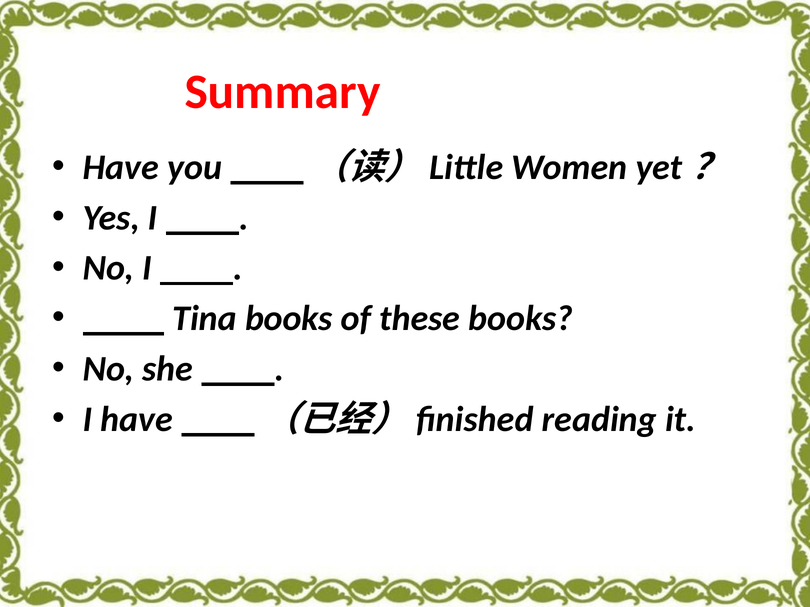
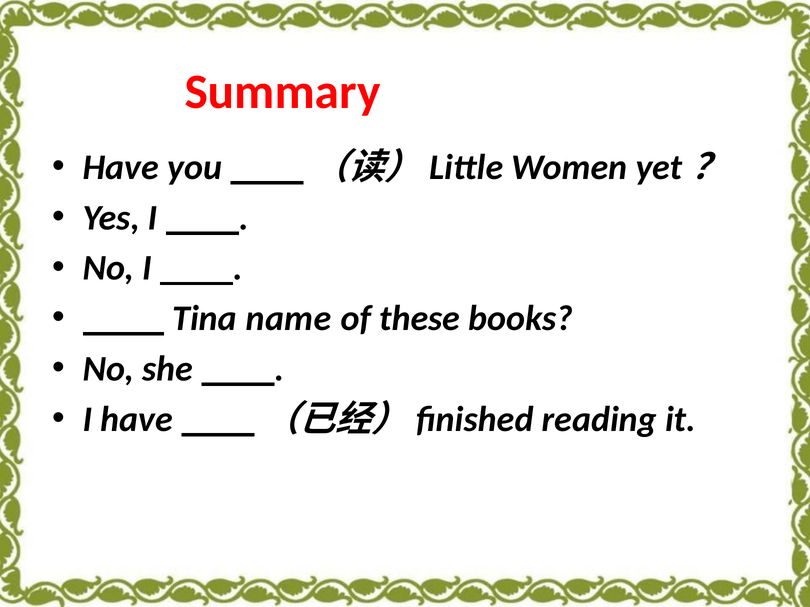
Tina books: books -> name
